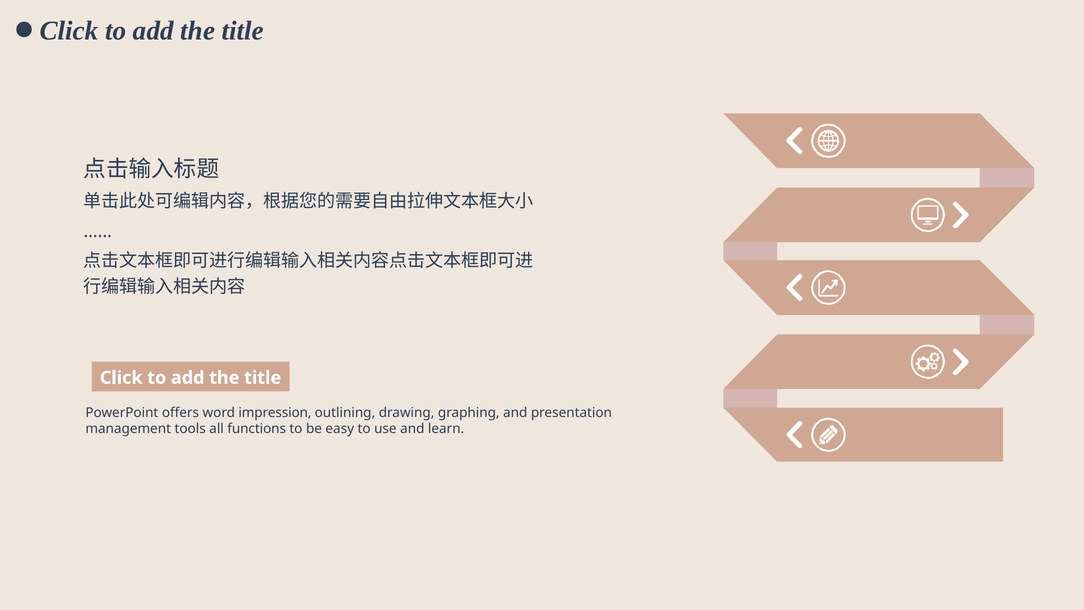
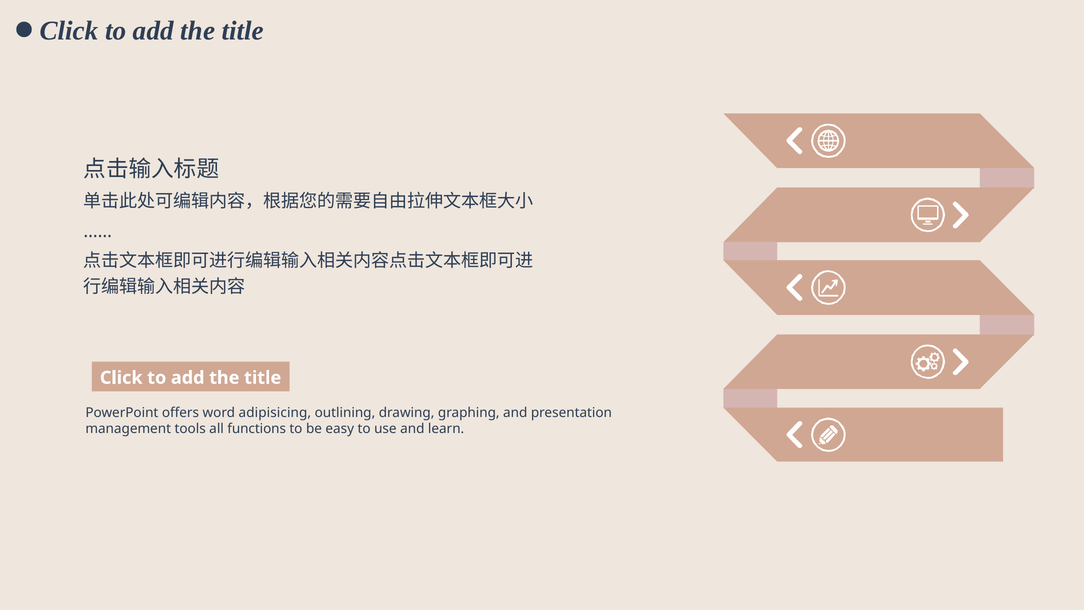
impression: impression -> adipisicing
